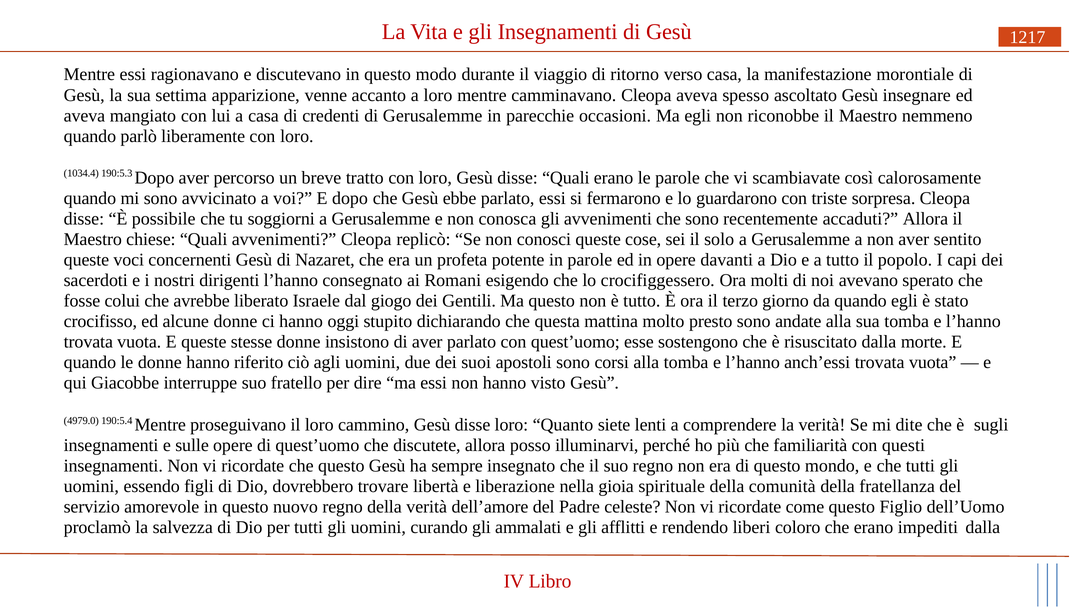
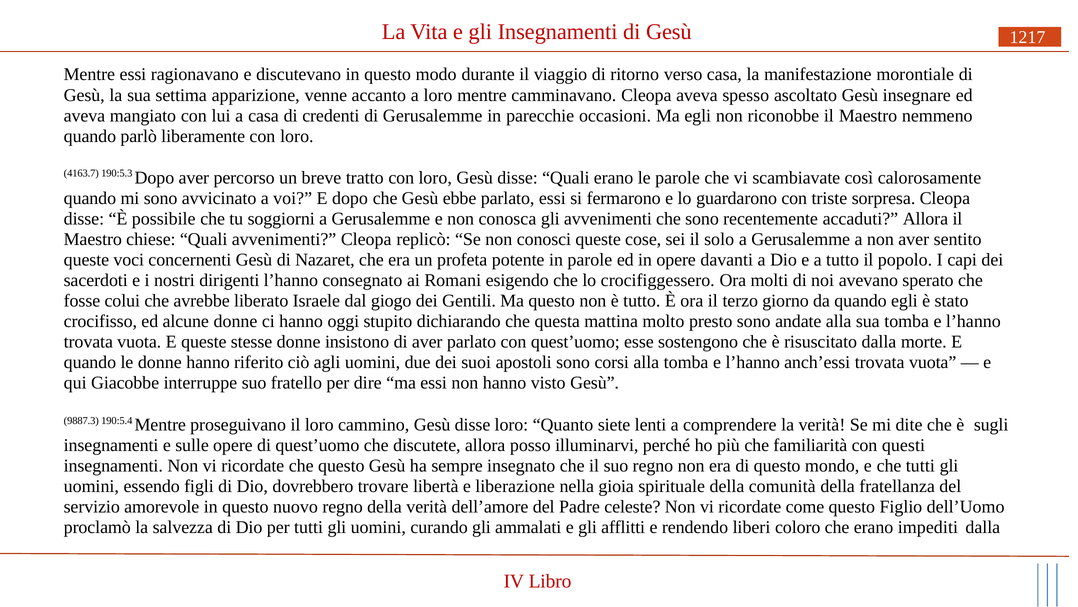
1034.4: 1034.4 -> 4163.7
4979.0: 4979.0 -> 9887.3
